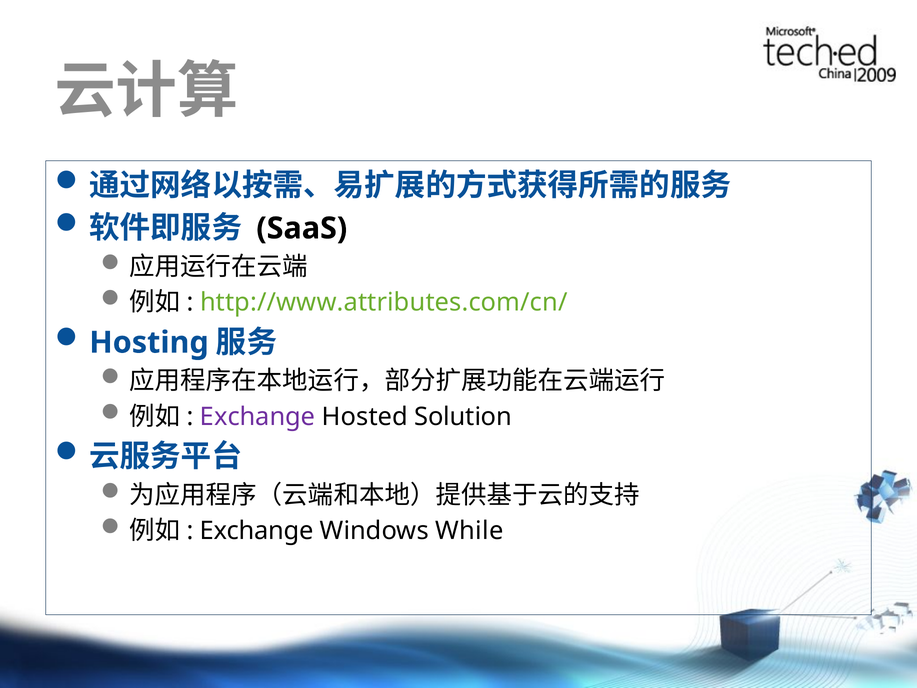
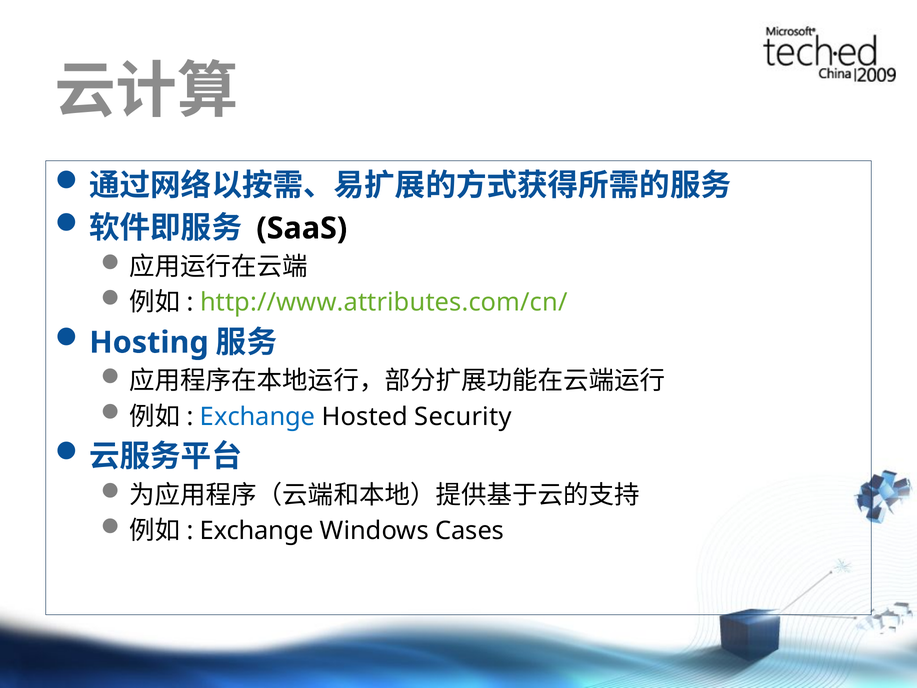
Exchange at (258, 417) colour: purple -> blue
Solution: Solution -> Security
While: While -> Cases
